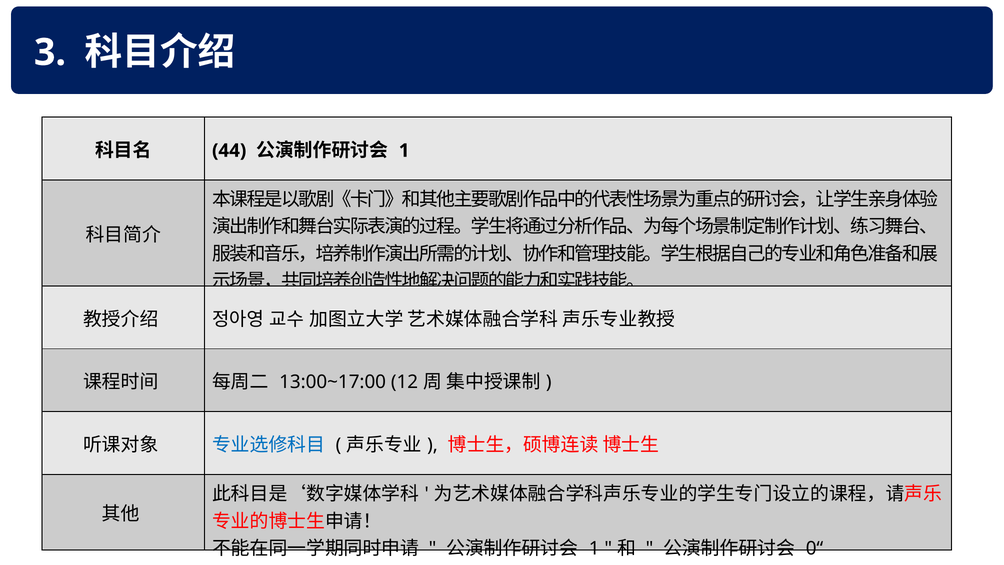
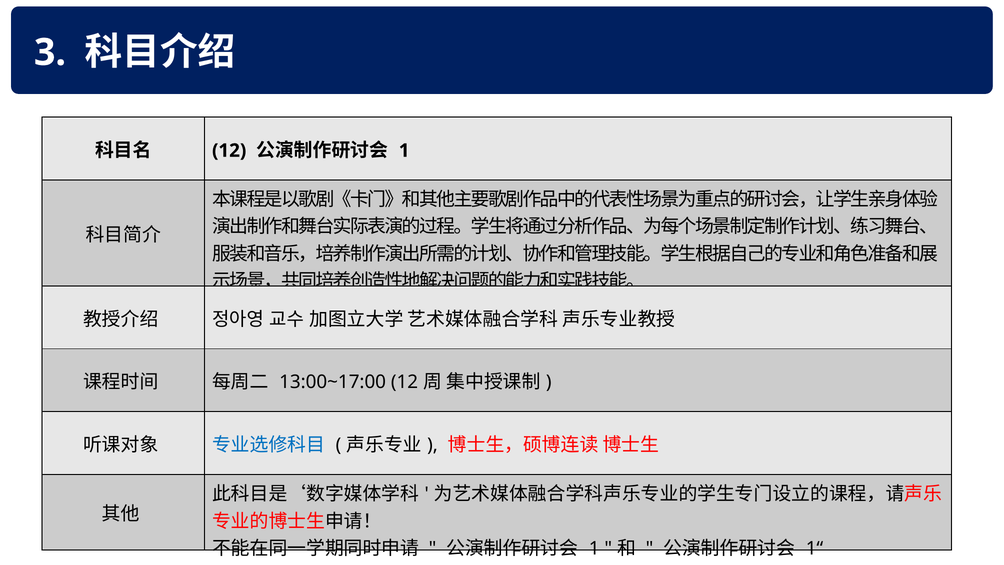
44 at (229, 151): 44 -> 12
0“: 0“ -> 1“
